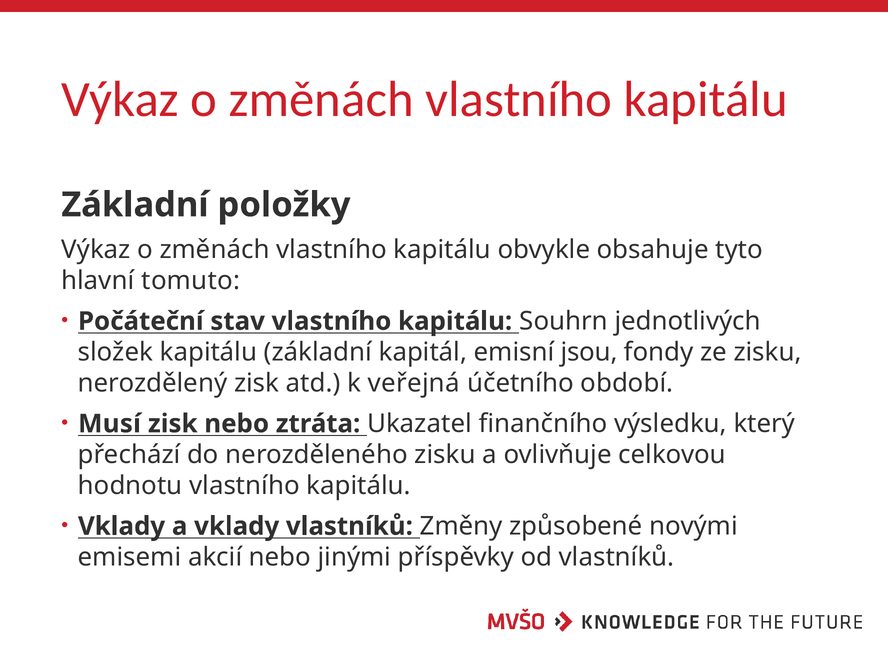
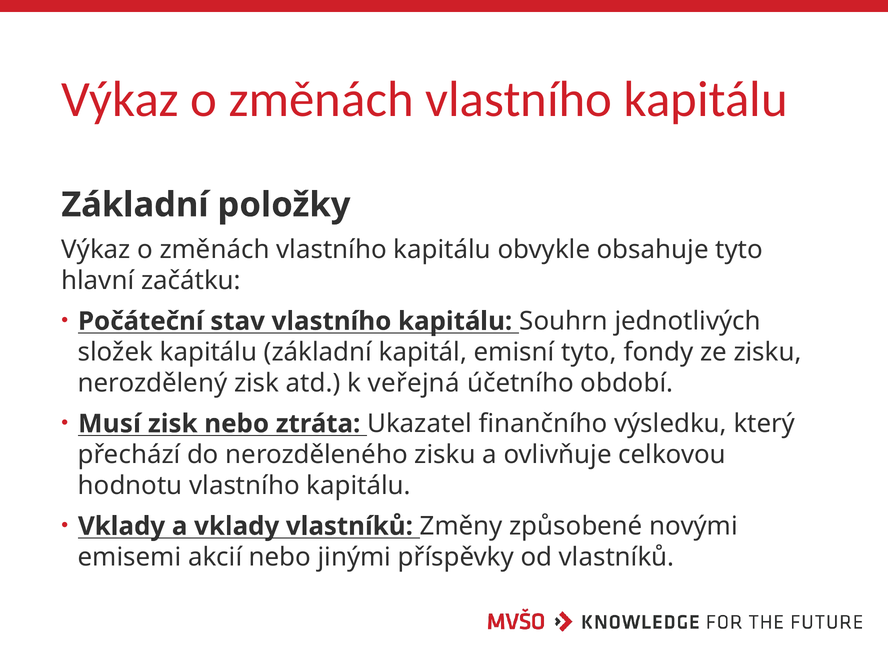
tomuto: tomuto -> začátku
emisní jsou: jsou -> tyto
